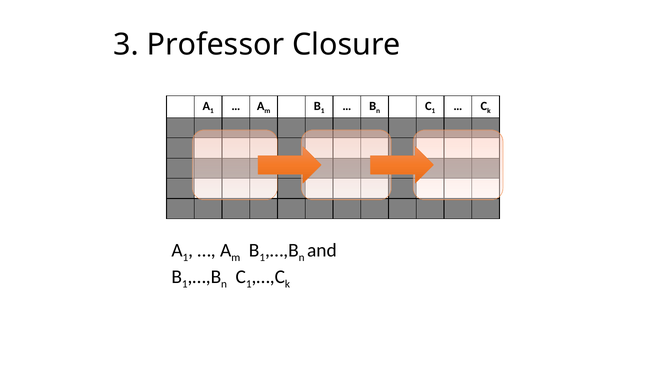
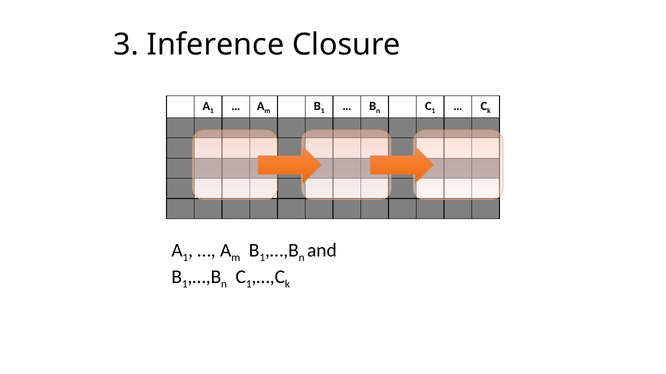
Professor: Professor -> Inference
